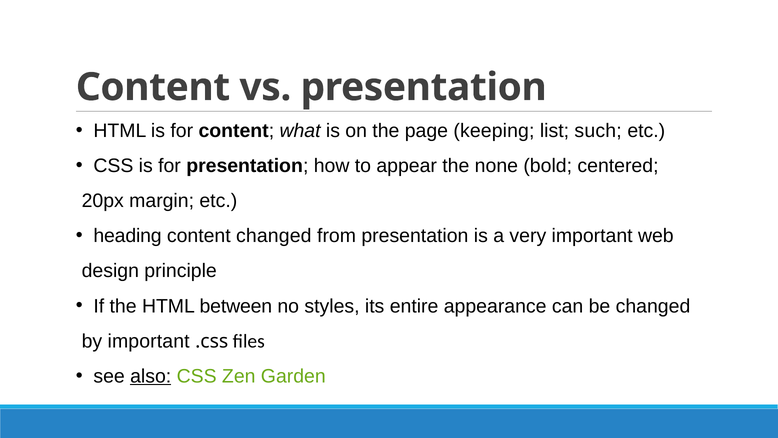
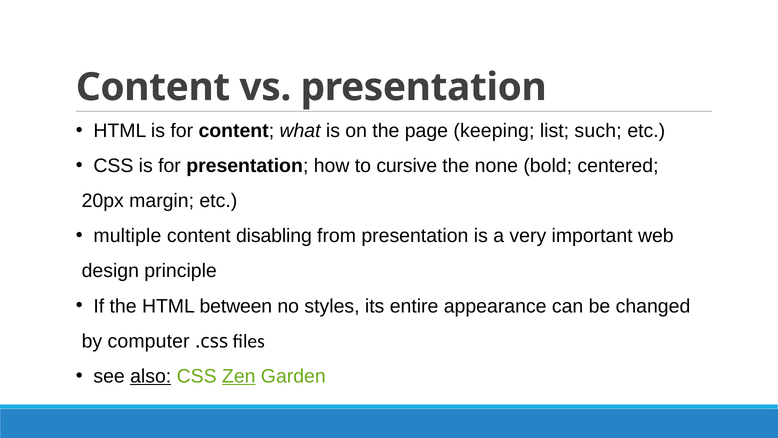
appear: appear -> cursive
heading: heading -> multiple
content changed: changed -> disabling
by important: important -> computer
Zen underline: none -> present
